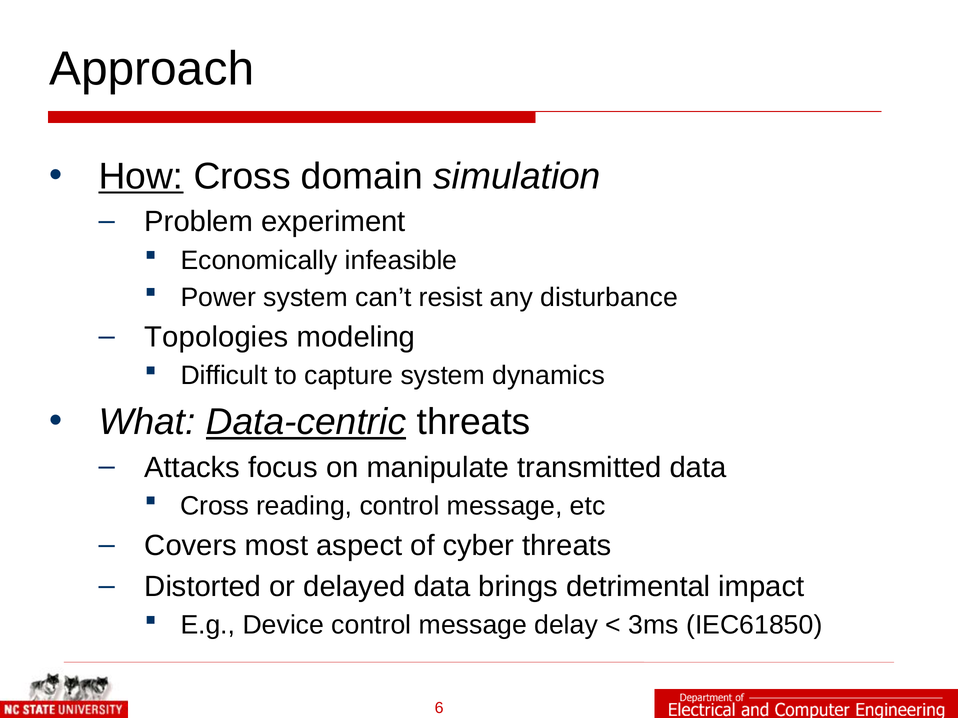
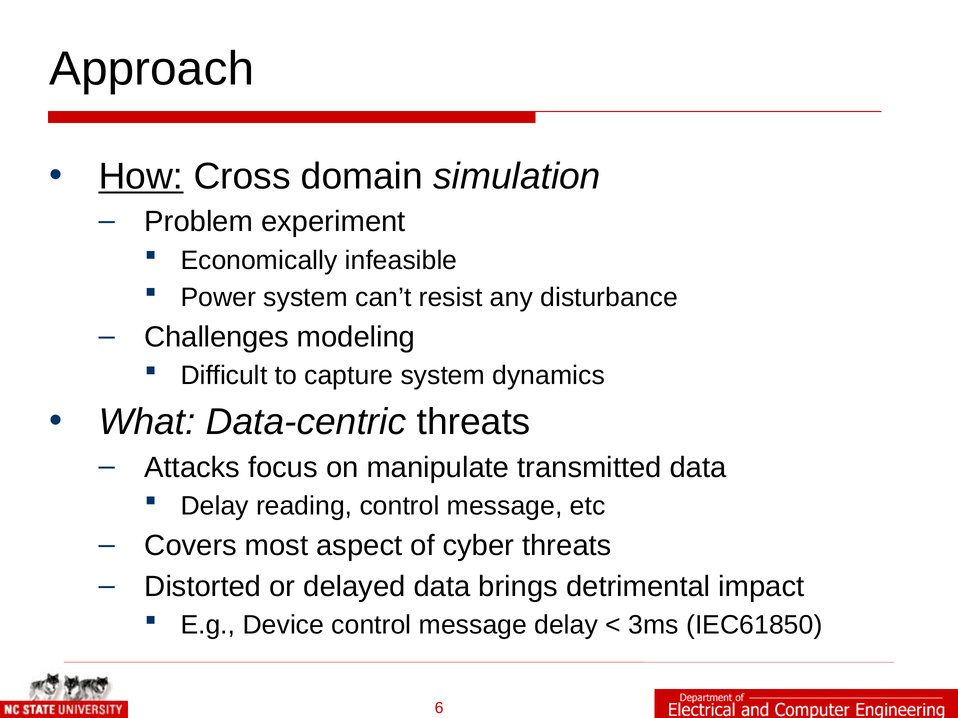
Topologies: Topologies -> Challenges
Data-centric underline: present -> none
Cross at (215, 506): Cross -> Delay
